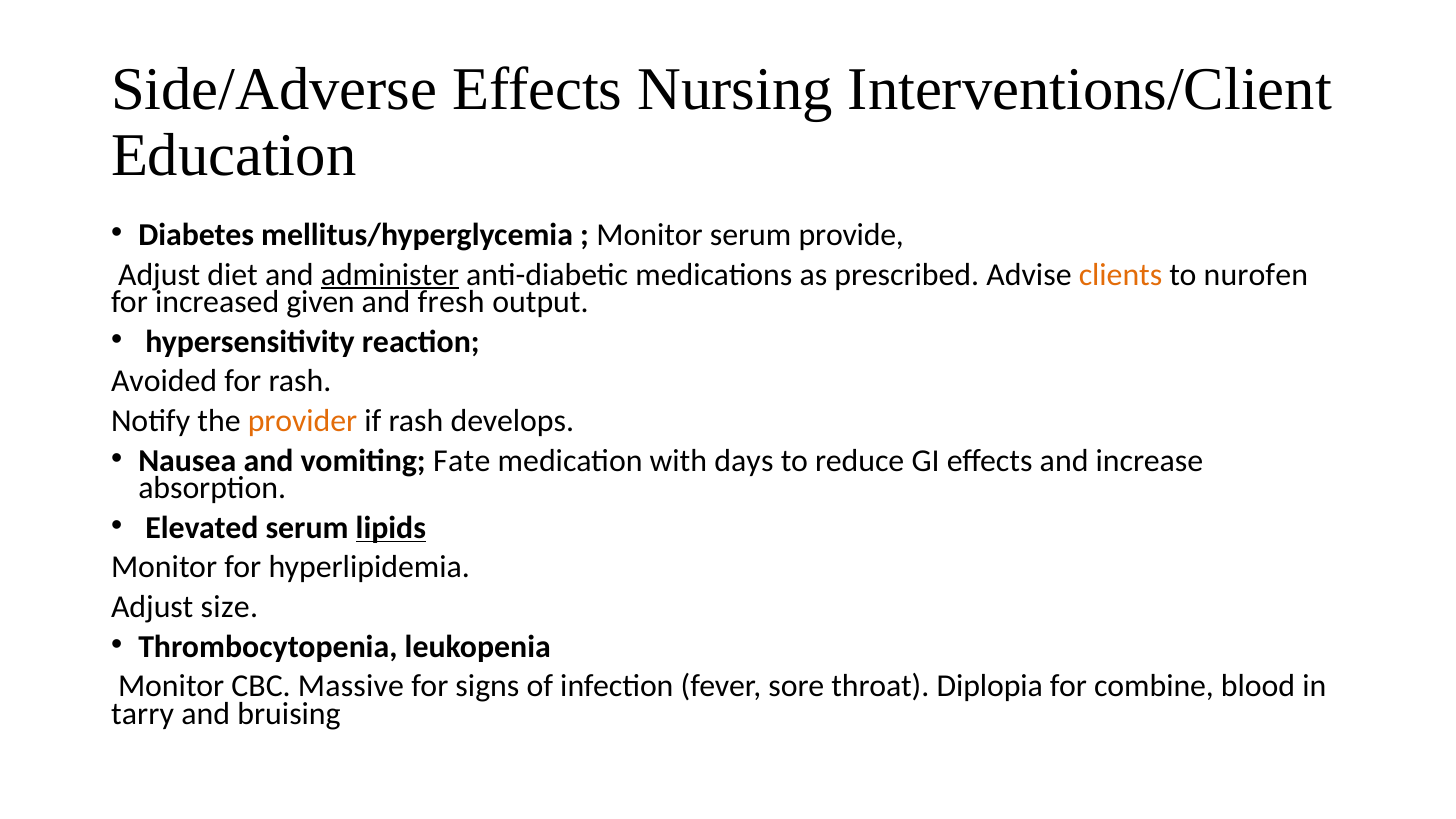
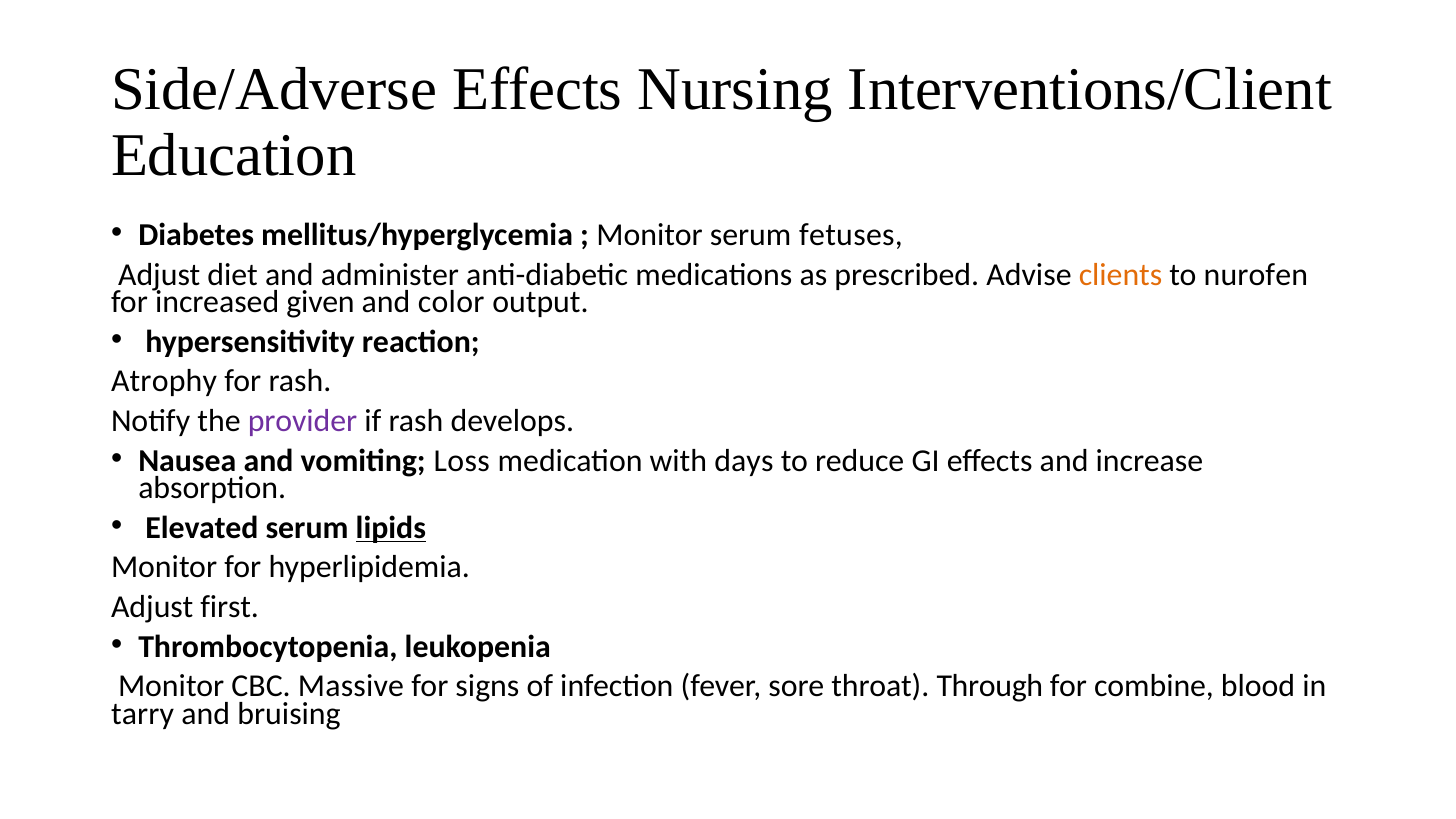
provide: provide -> fetuses
administer underline: present -> none
fresh: fresh -> color
Avoided: Avoided -> Atrophy
provider colour: orange -> purple
Fate: Fate -> Loss
size: size -> first
Diplopia: Diplopia -> Through
